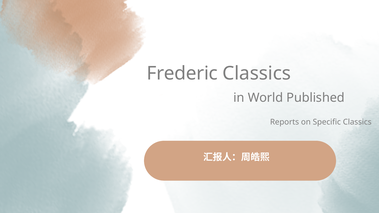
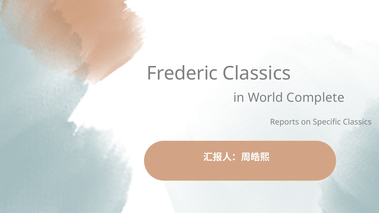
Published: Published -> Complete
